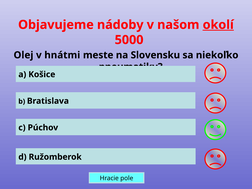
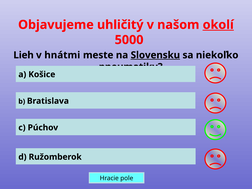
nádoby: nádoby -> uhličitý
Olej: Olej -> Lieh
Slovensku underline: none -> present
